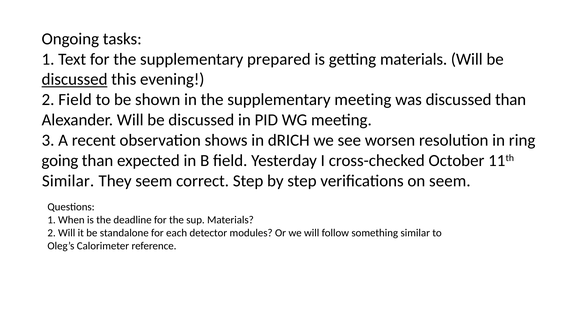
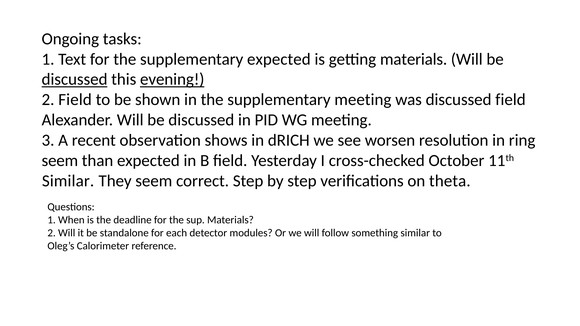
supplementary prepared: prepared -> expected
evening underline: none -> present
discussed than: than -> field
going at (60, 161): going -> seem
on seem: seem -> theta
